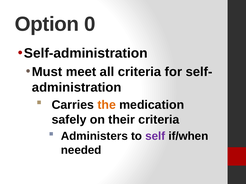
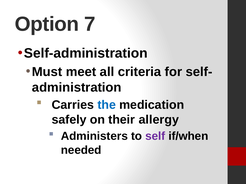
0: 0 -> 7
the colour: orange -> blue
their criteria: criteria -> allergy
